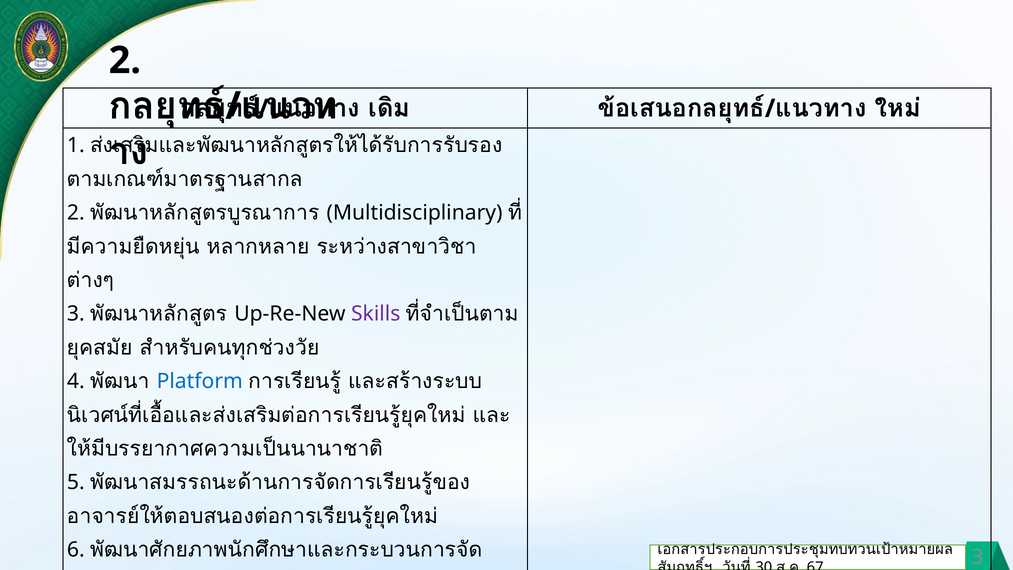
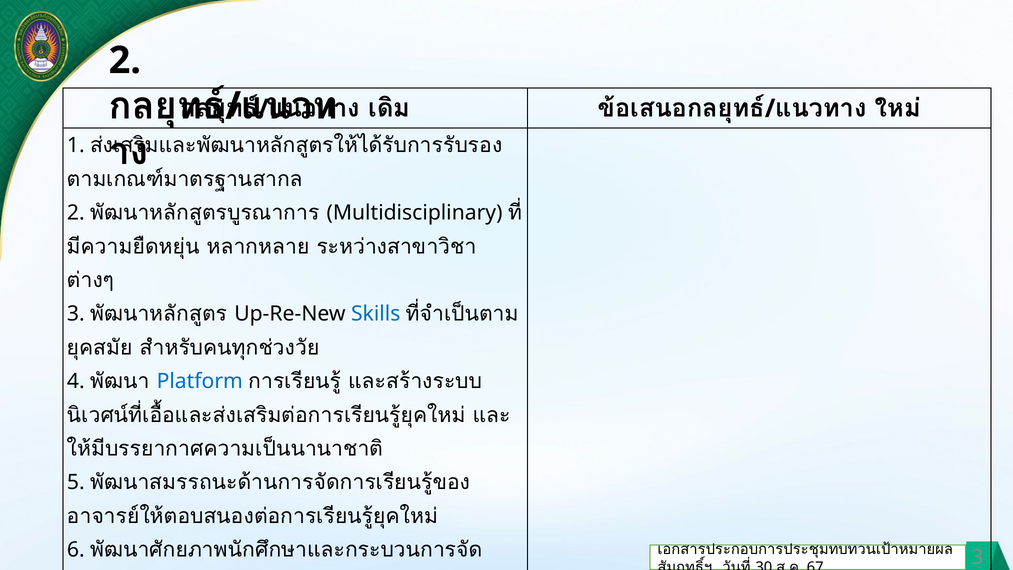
Skills colour: purple -> blue
